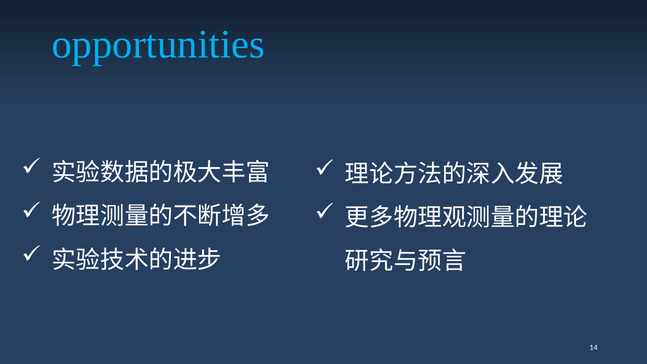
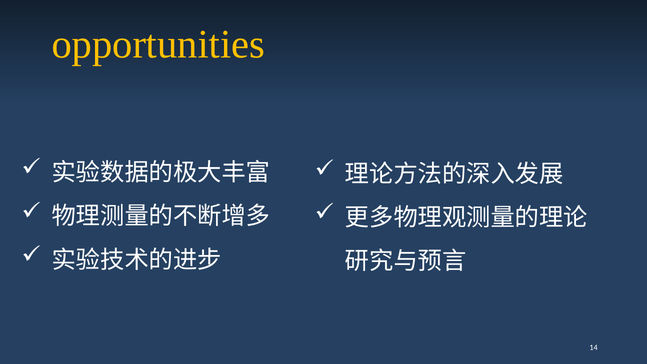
opportunities colour: light blue -> yellow
